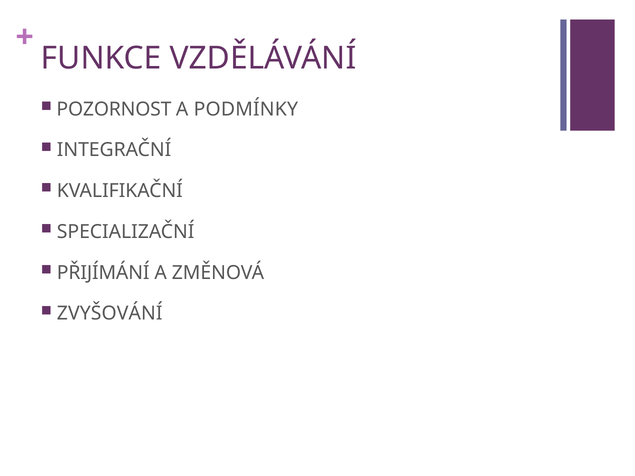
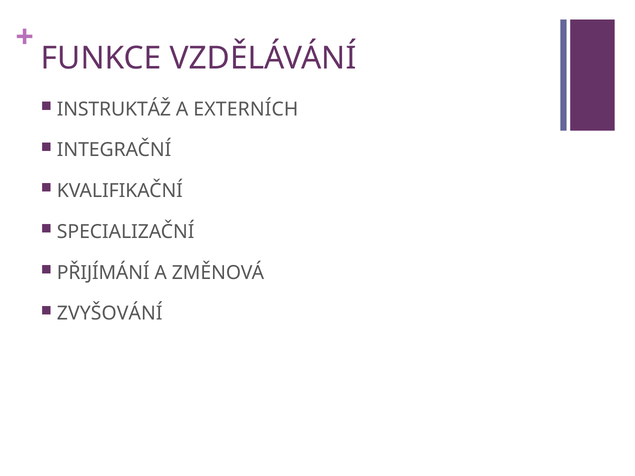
POZORNOST: POZORNOST -> INSTRUKTÁŽ
PODMÍNKY: PODMÍNKY -> EXTERNÍCH
